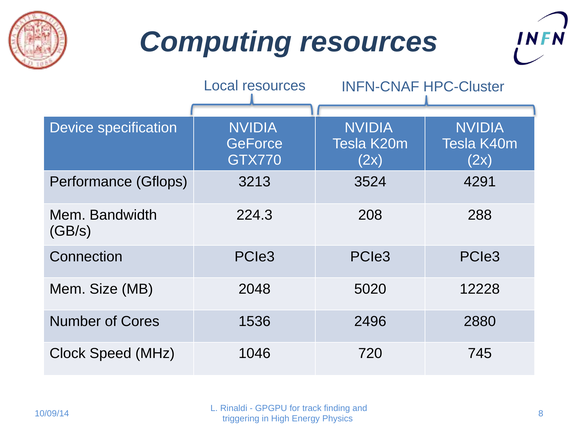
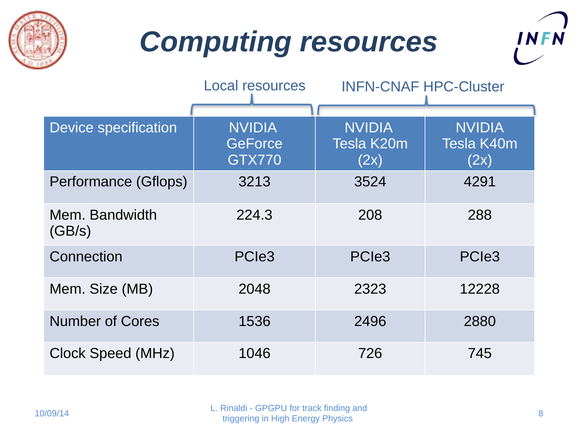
5020: 5020 -> 2323
720: 720 -> 726
